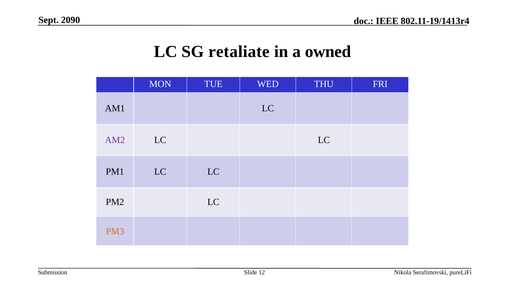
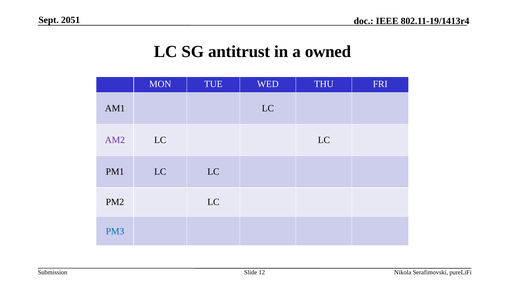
2090: 2090 -> 2051
retaliate: retaliate -> antitrust
PM3 colour: orange -> blue
